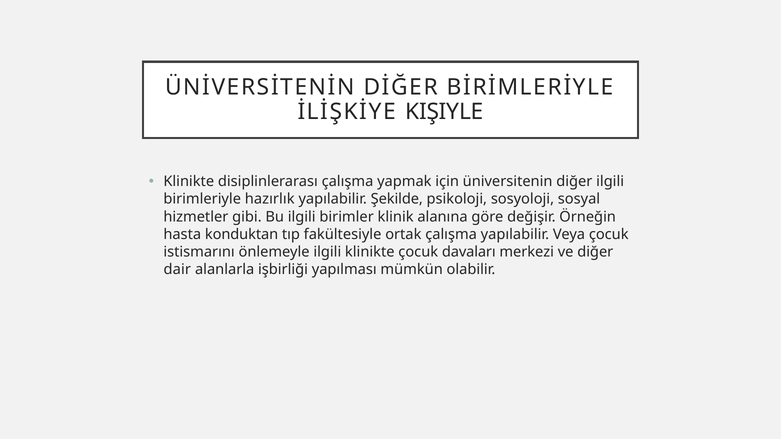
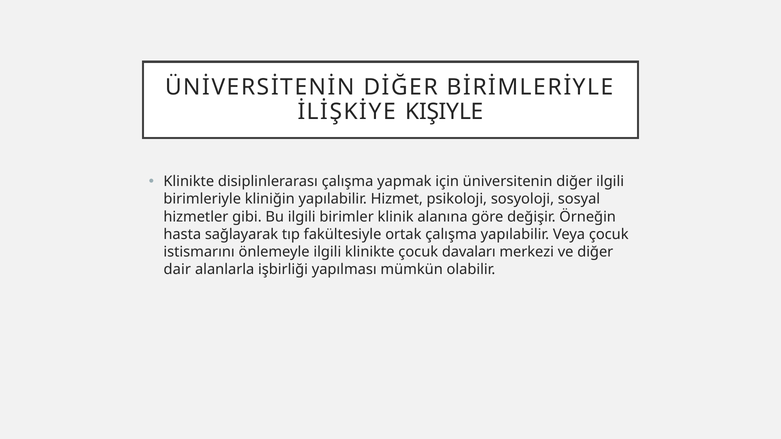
hazırlık: hazırlık -> kliniğin
Şekilde: Şekilde -> Hizmet
konduktan: konduktan -> sağlayarak
